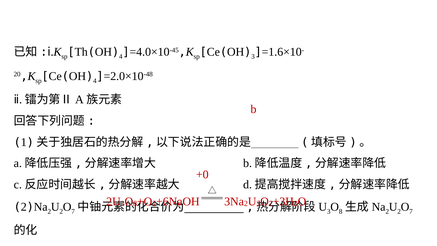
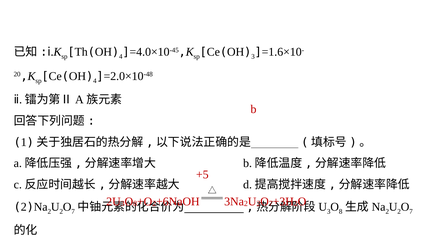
+0: +0 -> +5
